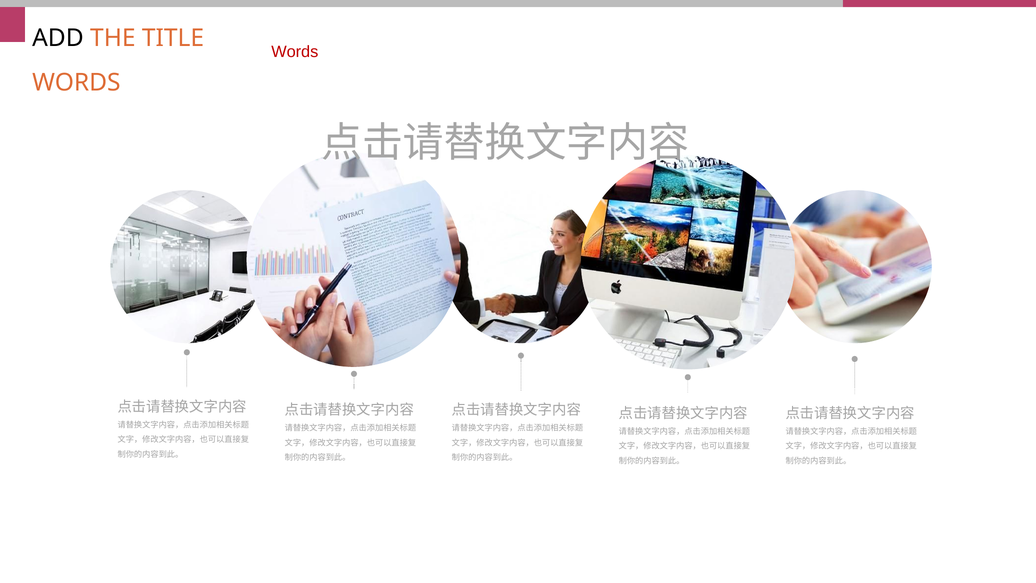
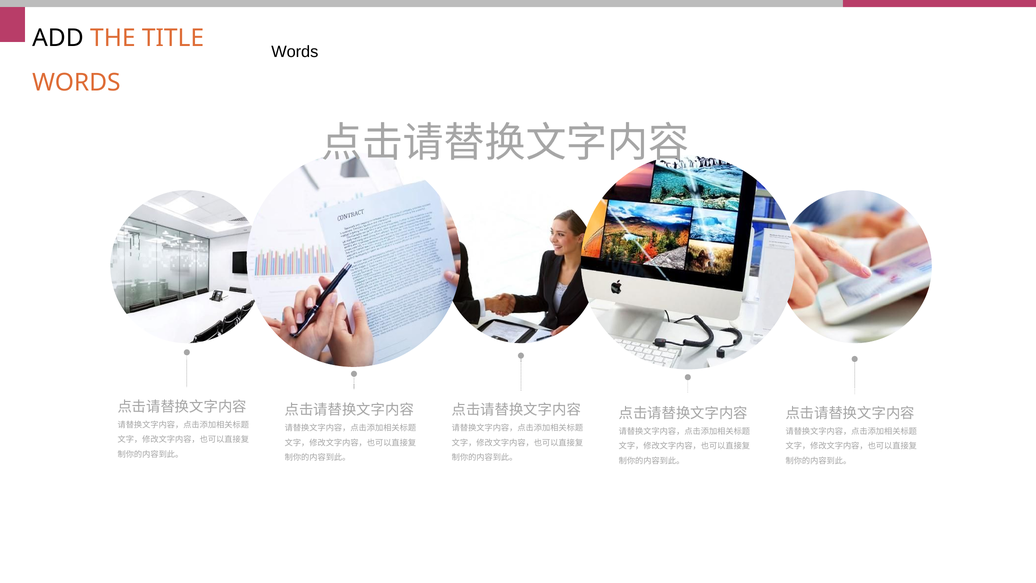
Words at (295, 52) colour: red -> black
